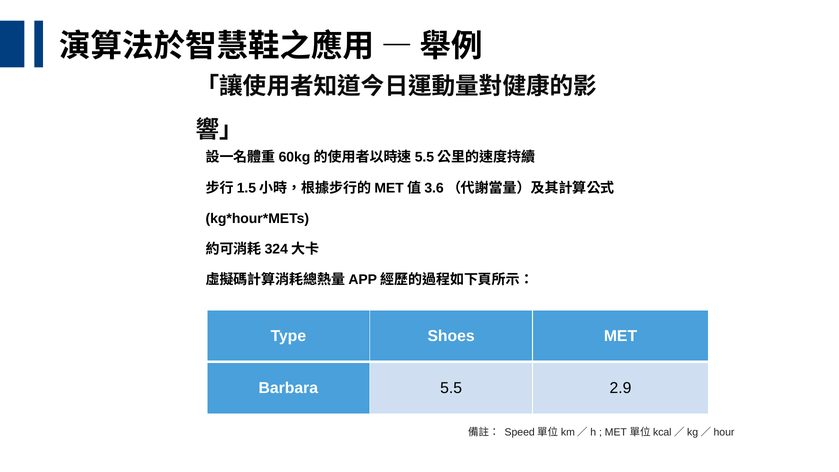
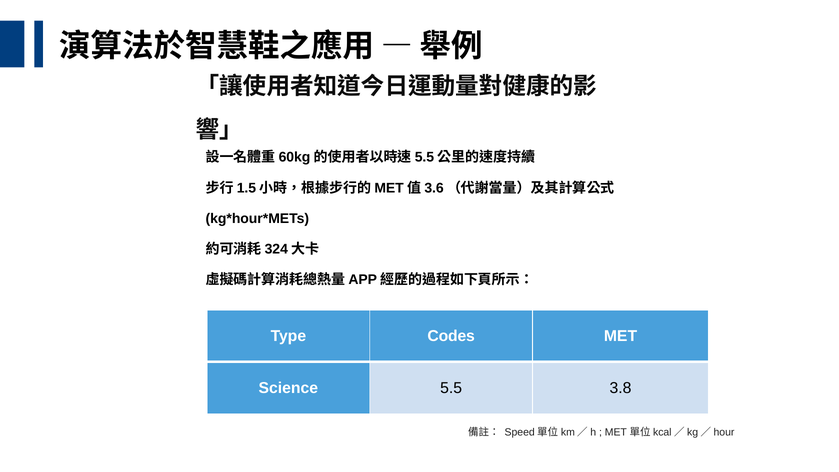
Shoes: Shoes -> Codes
Barbara: Barbara -> Science
2.9: 2.9 -> 3.8
